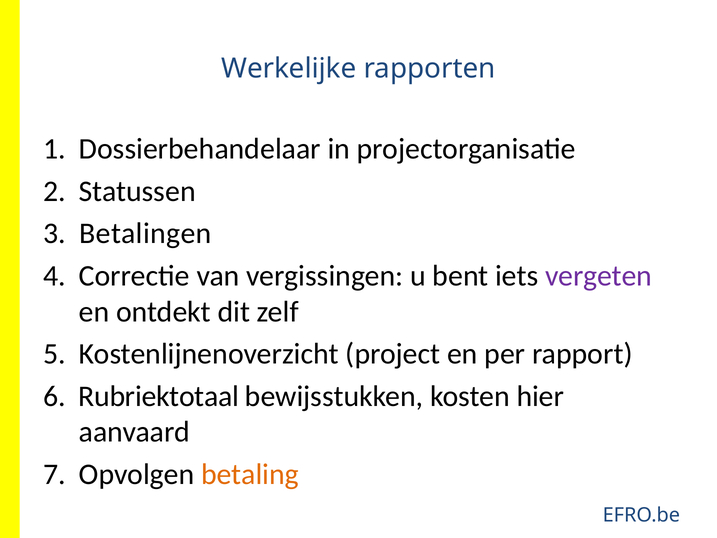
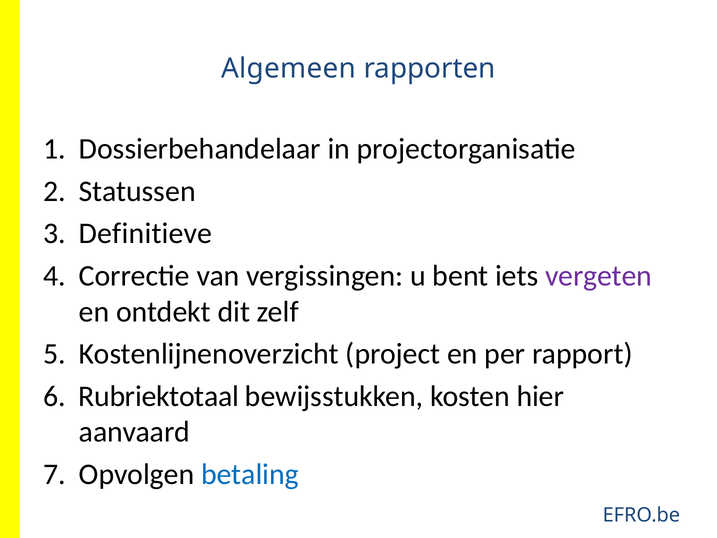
Werkelijke: Werkelijke -> Algemeen
Betalingen: Betalingen -> Definitieve
betaling colour: orange -> blue
